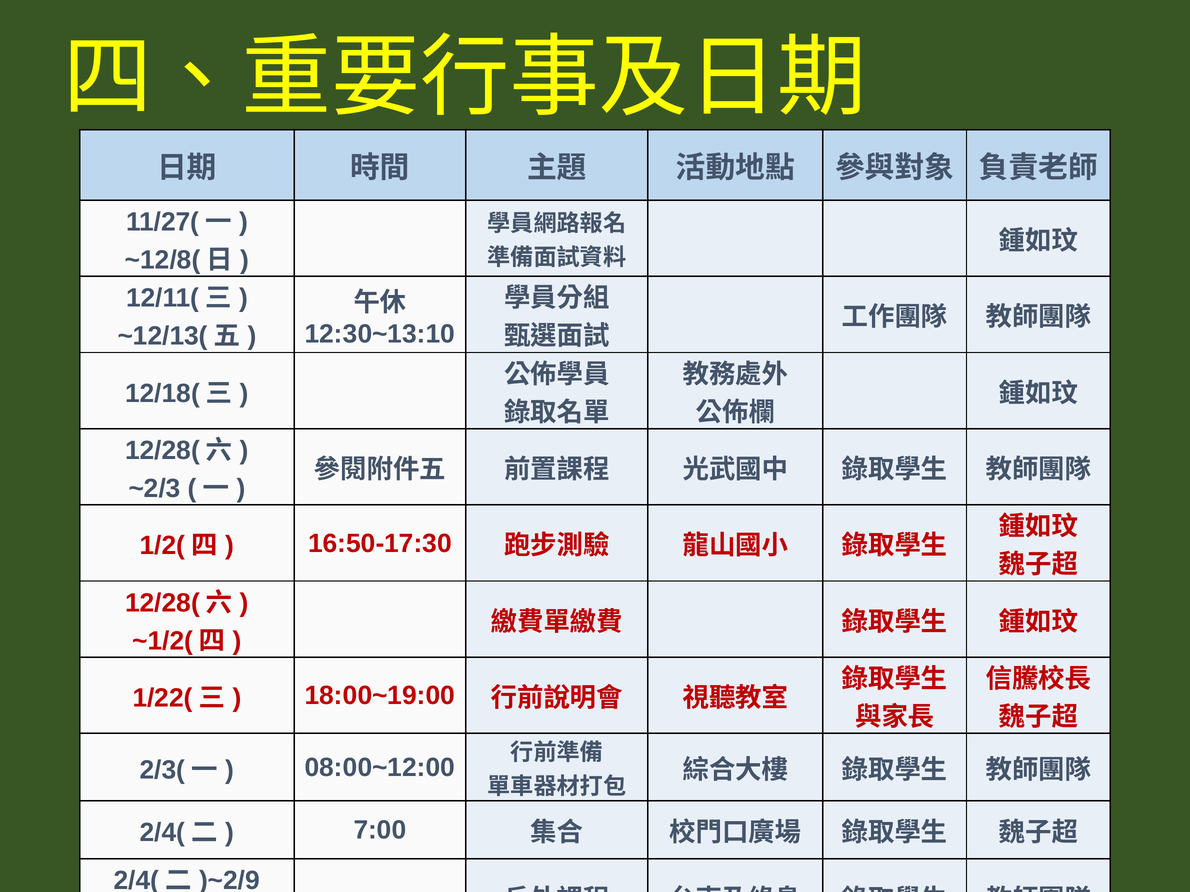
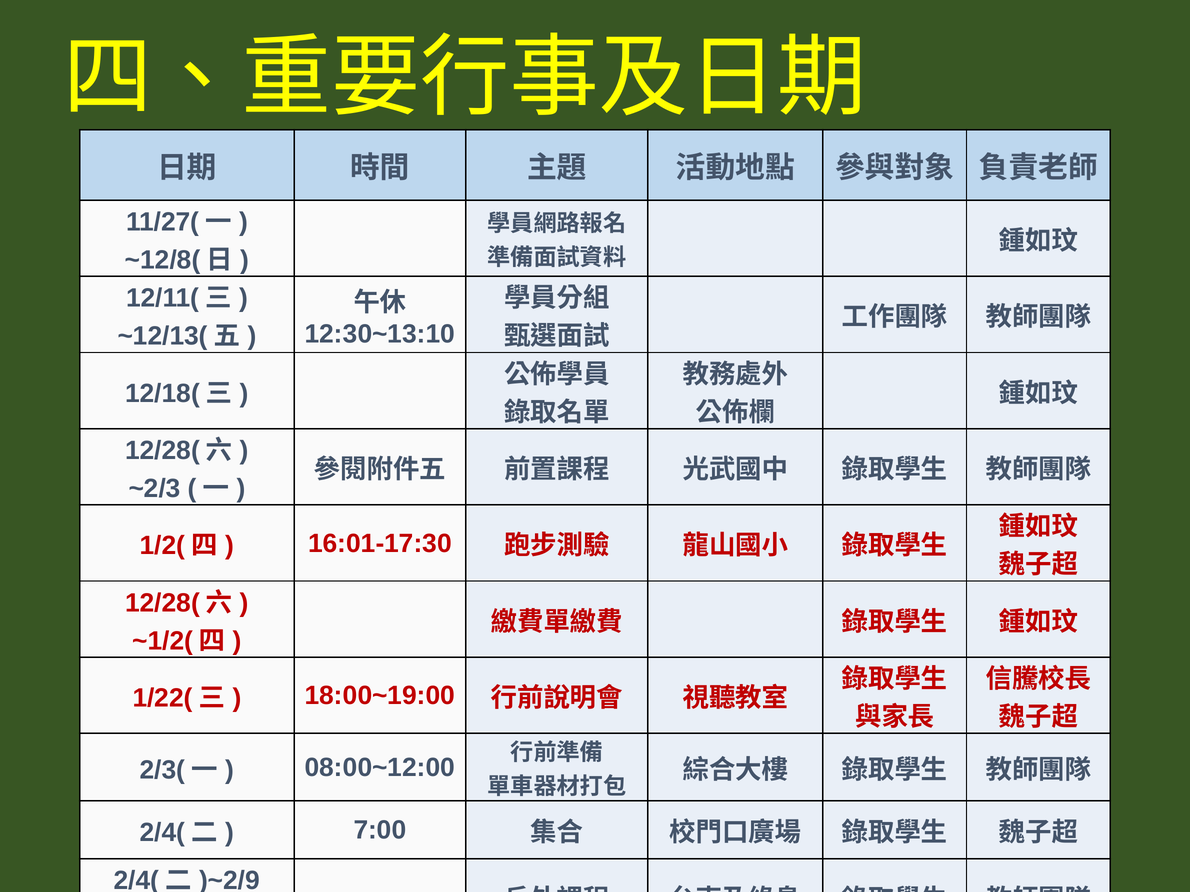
16:50-17:30: 16:50-17:30 -> 16:01-17:30
